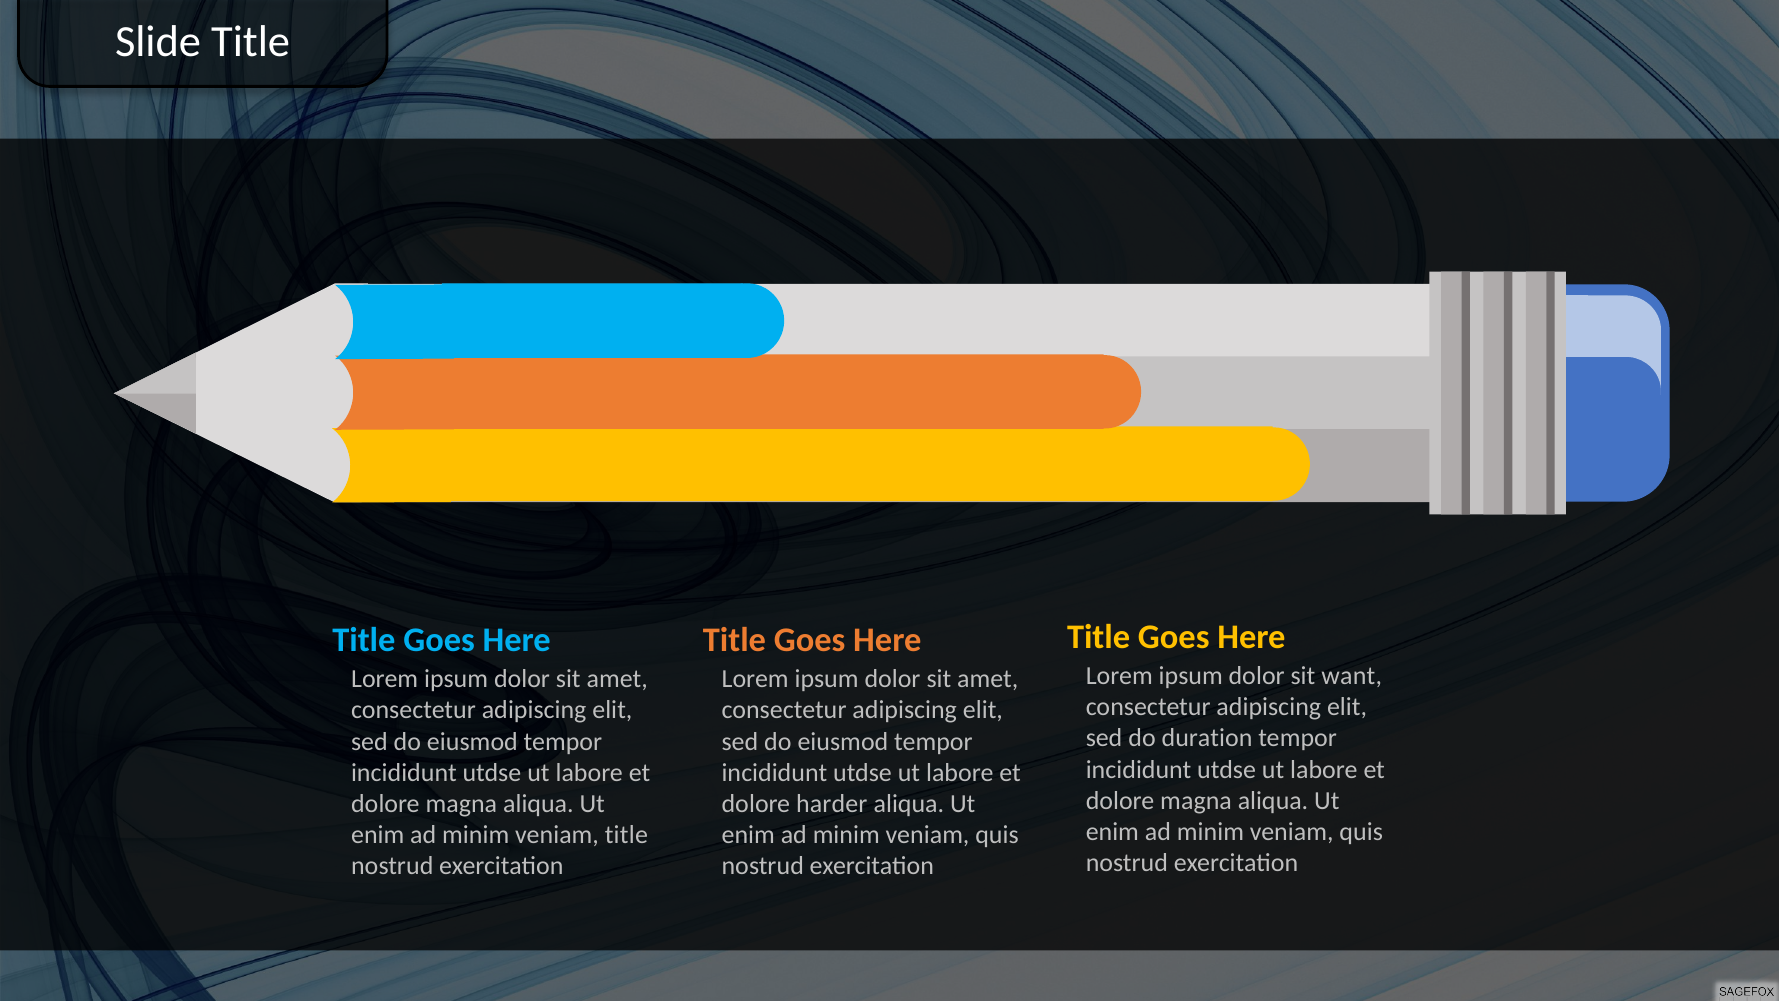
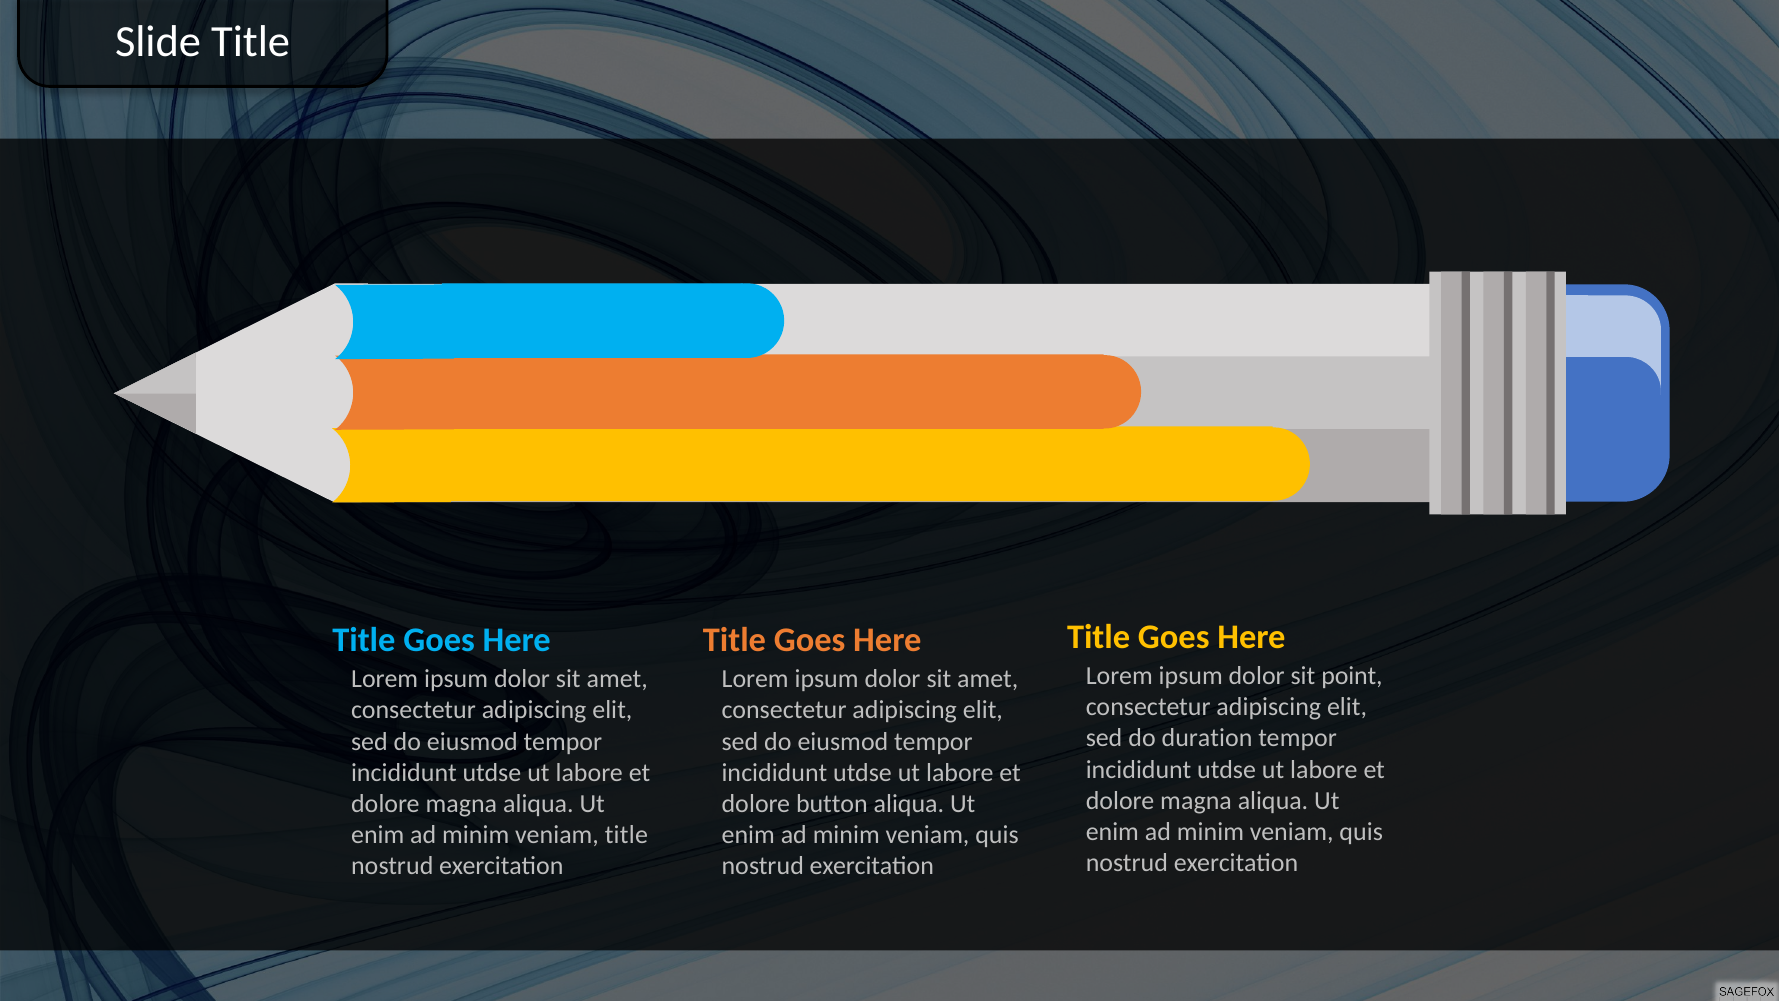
want: want -> point
harder: harder -> button
